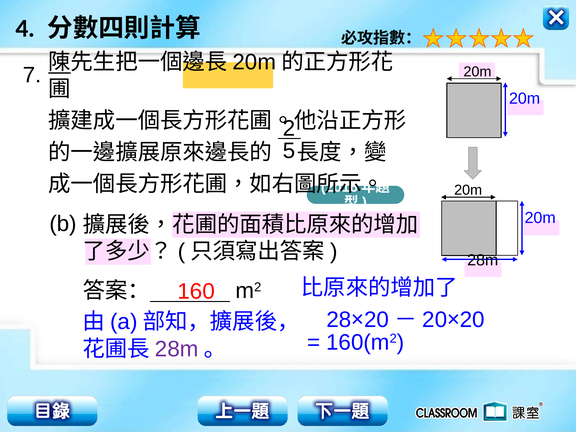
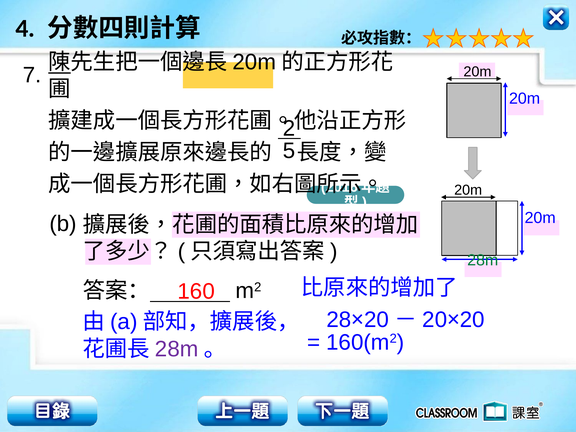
28m at (483, 260) colour: black -> green
